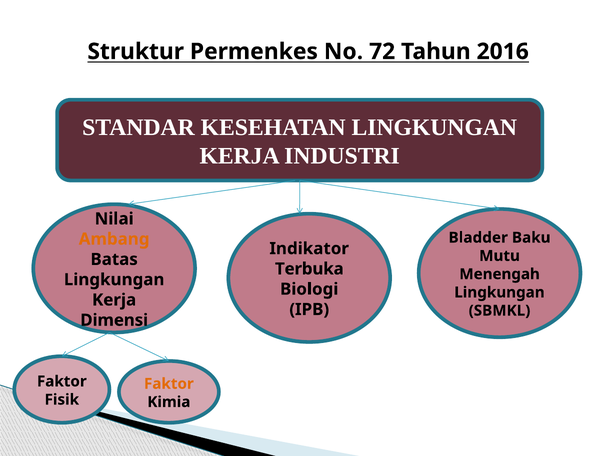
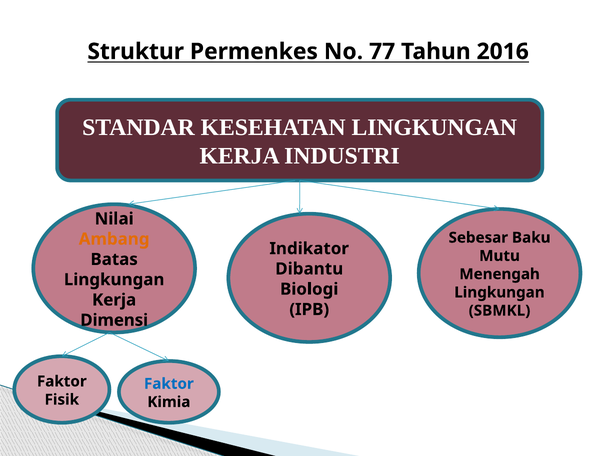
72: 72 -> 77
Bladder: Bladder -> Sebesar
Terbuka: Terbuka -> Dibantu
Faktor at (169, 384) colour: orange -> blue
